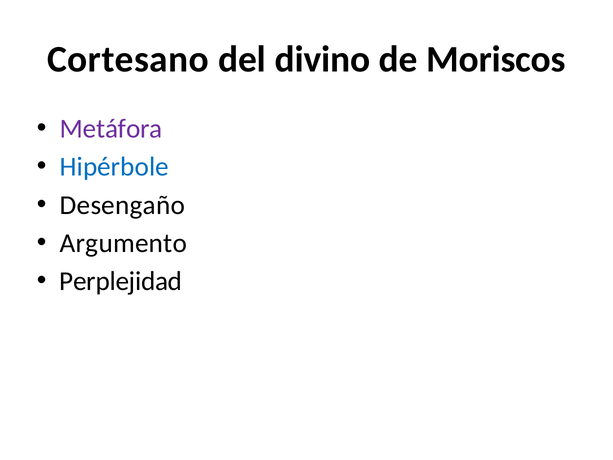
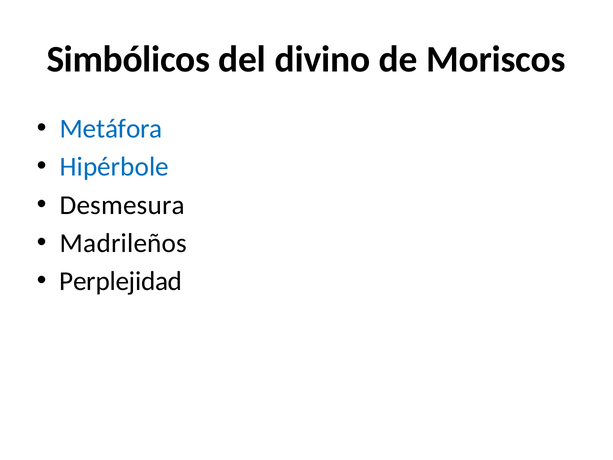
Cortesano: Cortesano -> Simbólicos
Metáfora colour: purple -> blue
Desengaño: Desengaño -> Desmesura
Argumento: Argumento -> Madrileños
